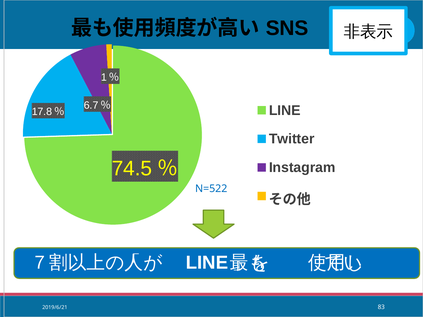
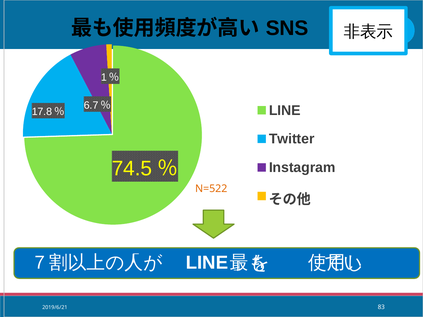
N=522 colour: blue -> orange
